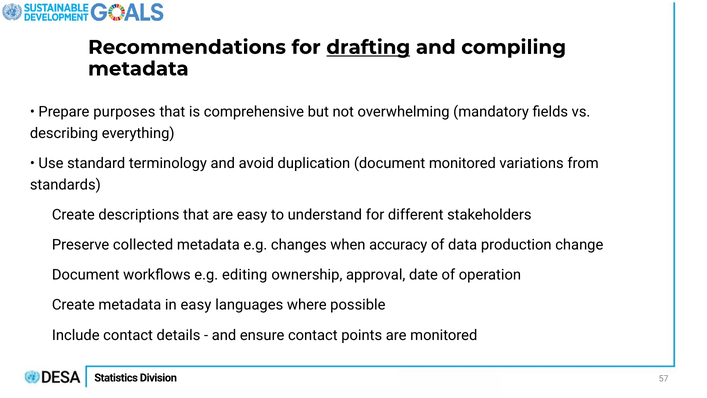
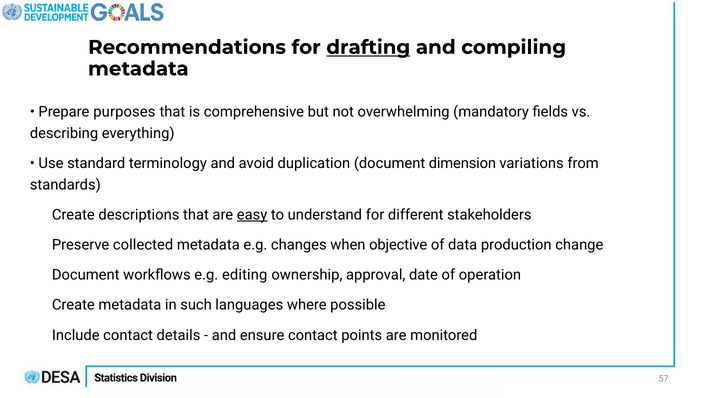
document monitored: monitored -> dimension
easy at (252, 215) underline: none -> present
accuracy: accuracy -> objective
in easy: easy -> such
